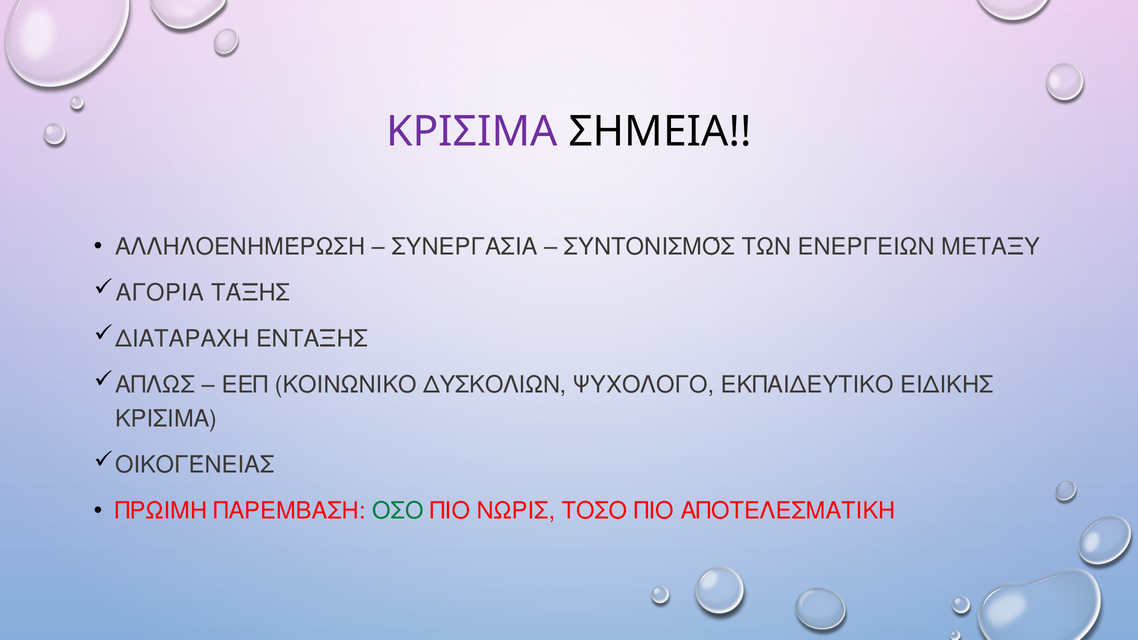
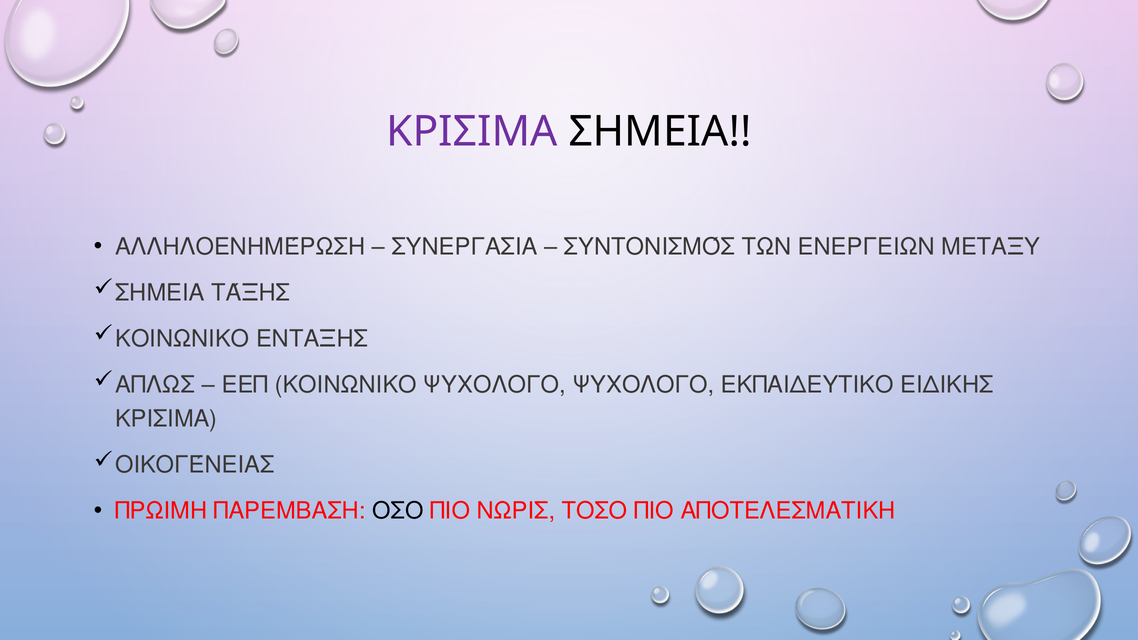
ΑΓΟΡΙΑ at (160, 293): ΑΓΟΡΙΑ -> ΣΗΜΕΙΑ
ΔΙΑΤΑΡΑΧΗ at (182, 339): ΔΙΑΤΑΡΑΧΗ -> ΚΟΙΝΩΝΙΚΟ
ΚΟΙΝΩΝΙΚΟ ΔΥΣΚΟΛΙΩΝ: ΔΥΣΚΟΛΙΩΝ -> ΨΥΧΟΛΟΓΟ
ΟΣΟ colour: green -> black
